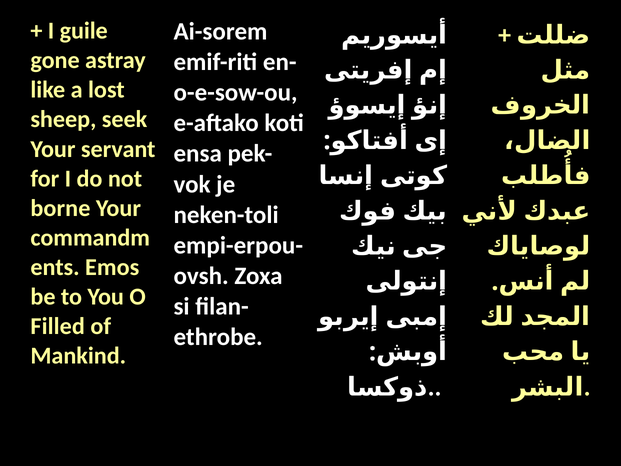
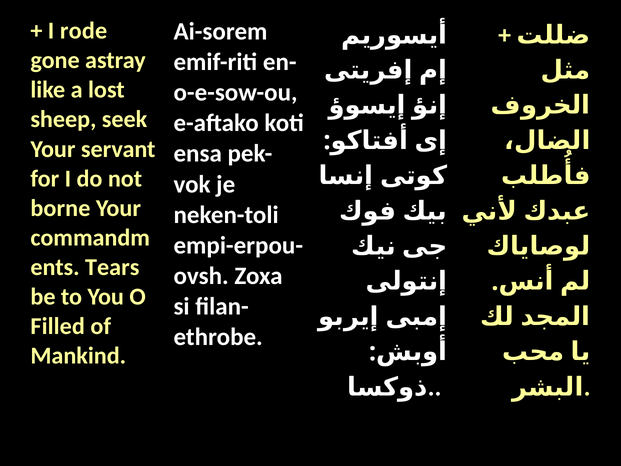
guile: guile -> rode
Emos: Emos -> Tears
